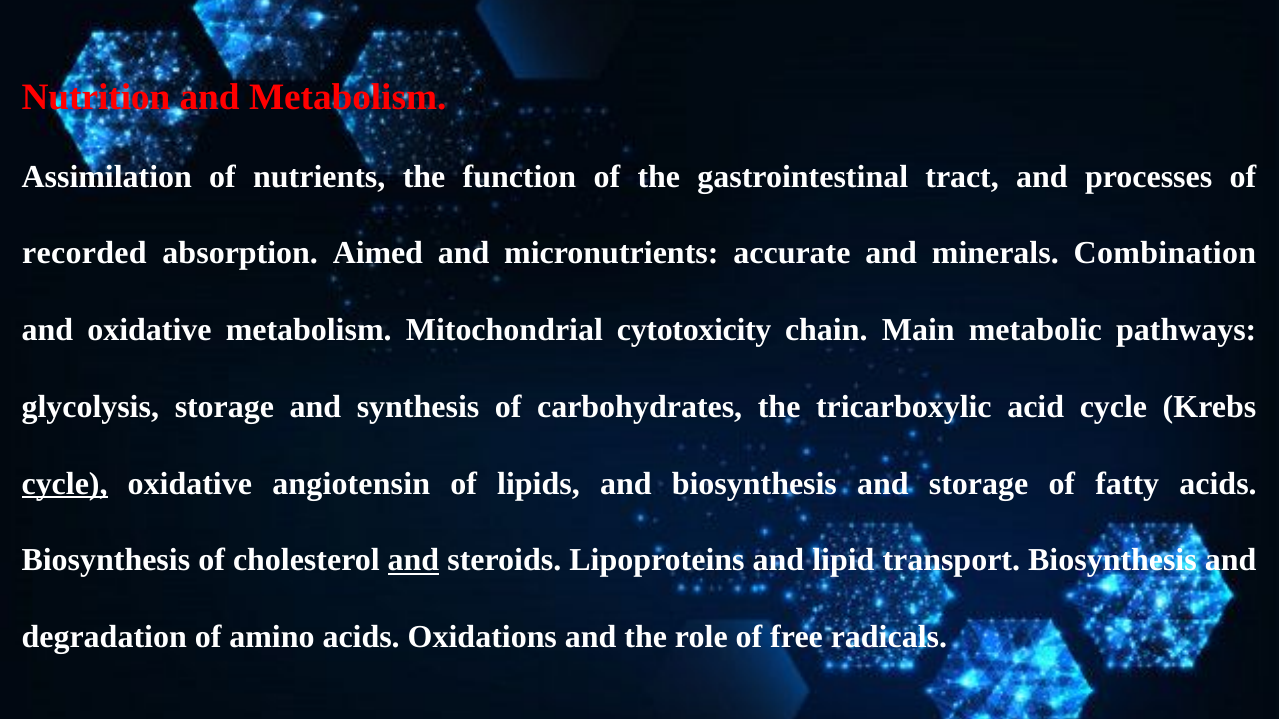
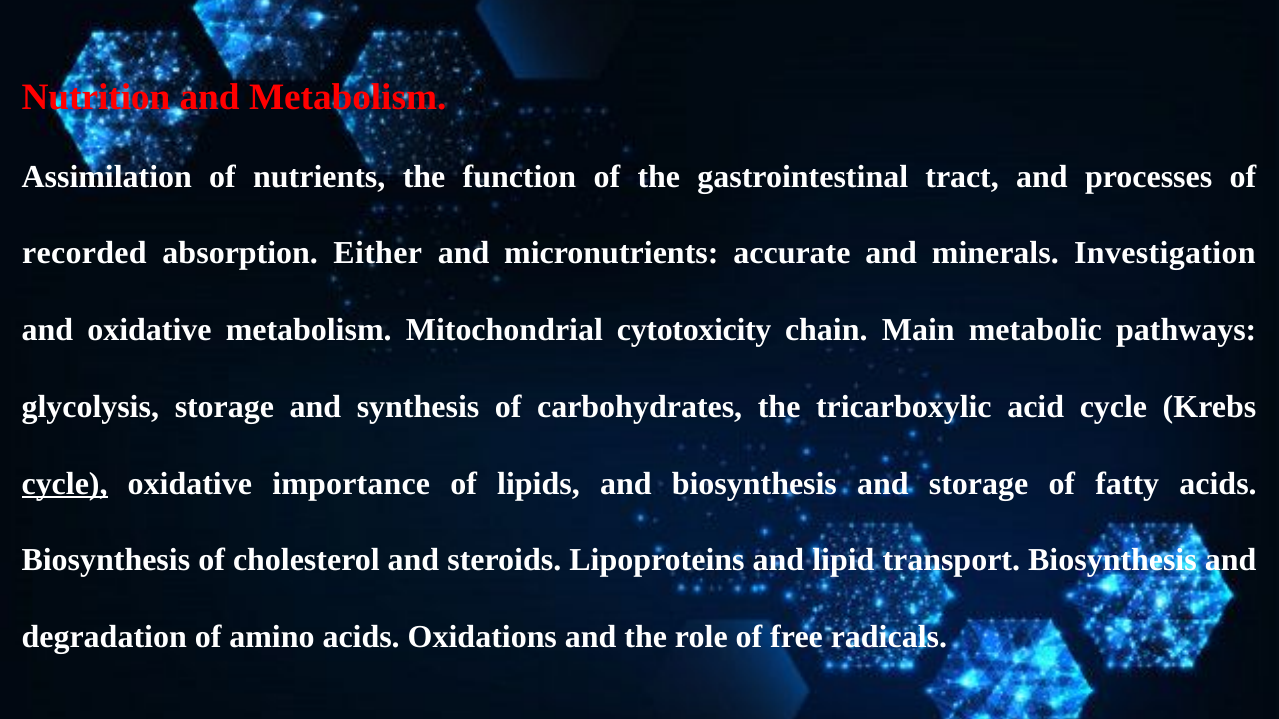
Aimed: Aimed -> Either
Combination: Combination -> Investigation
angiotensin: angiotensin -> importance
and at (413, 560) underline: present -> none
